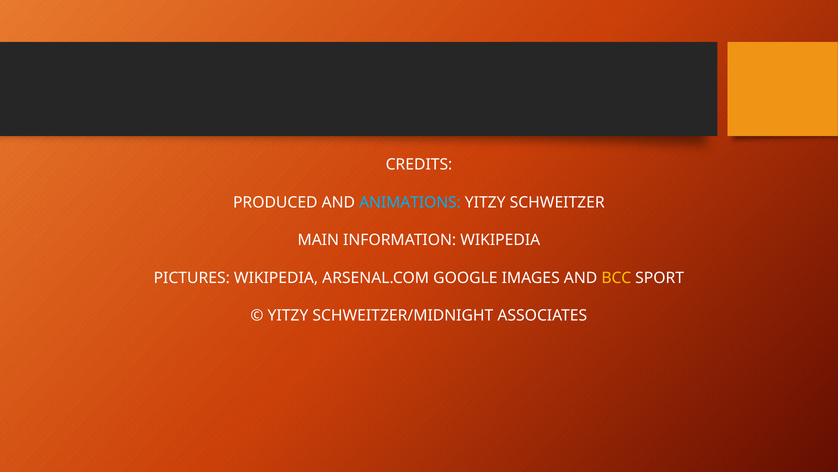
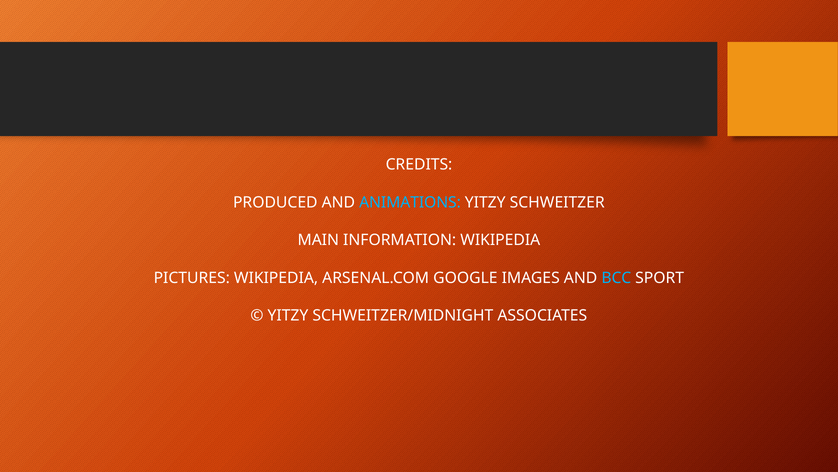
BCC colour: yellow -> light blue
